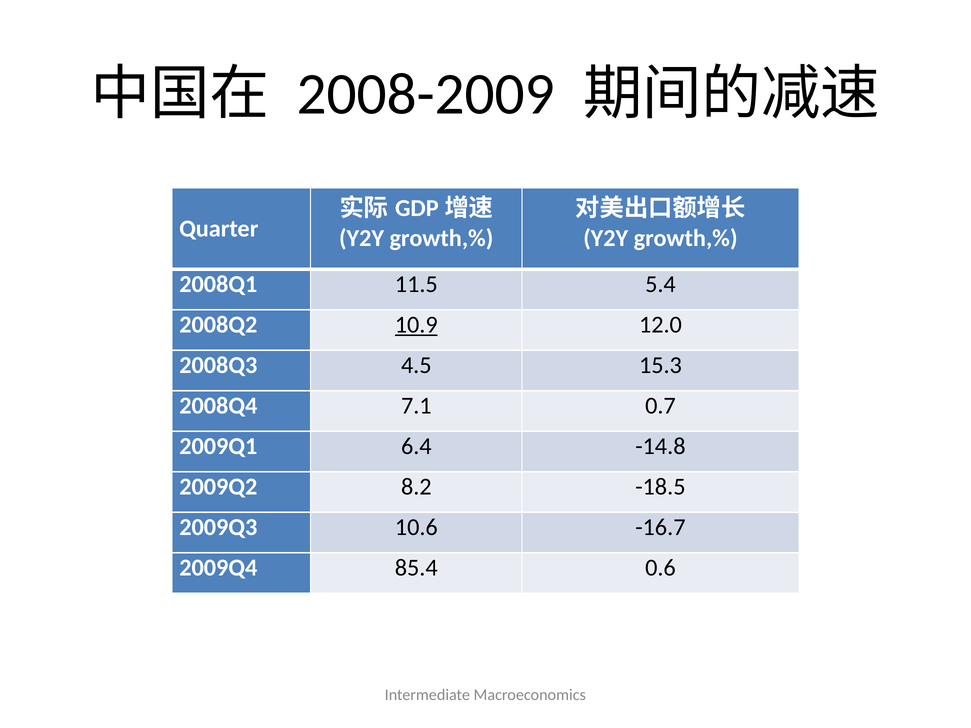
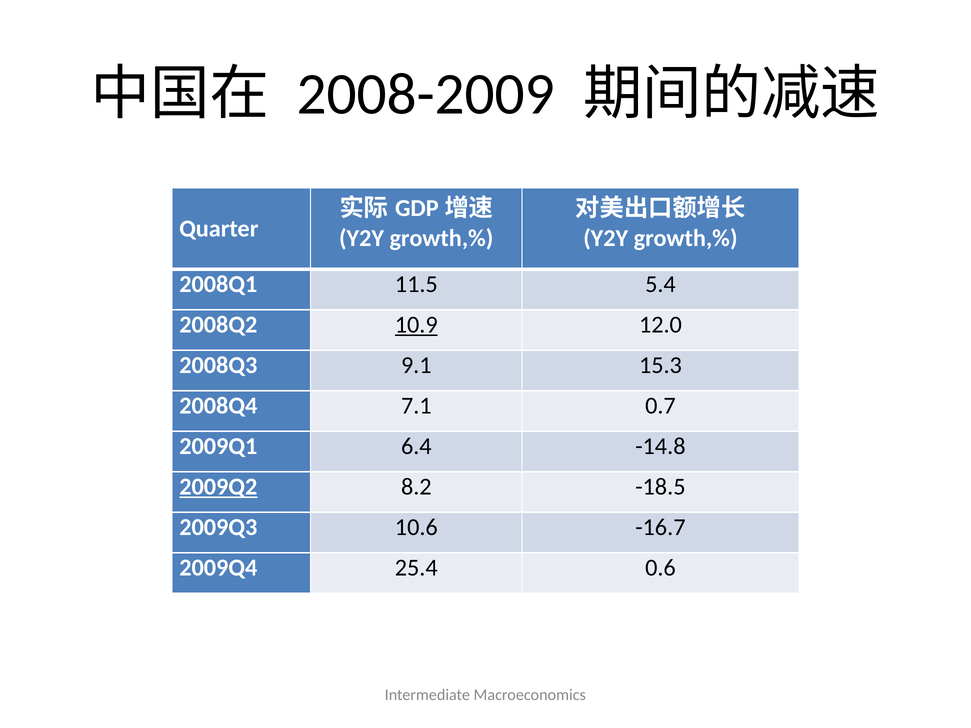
4.5: 4.5 -> 9.1
2009Q2 underline: none -> present
85.4: 85.4 -> 25.4
